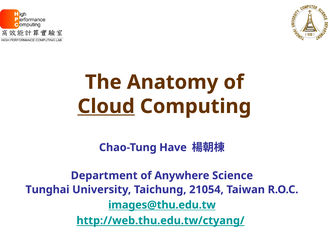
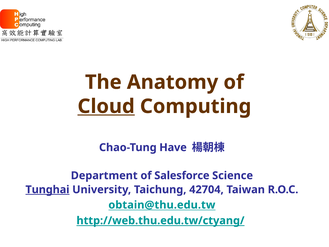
Anywhere: Anywhere -> Salesforce
Tunghai underline: none -> present
21054: 21054 -> 42704
images@thu.edu.tw: images@thu.edu.tw -> obtain@thu.edu.tw
